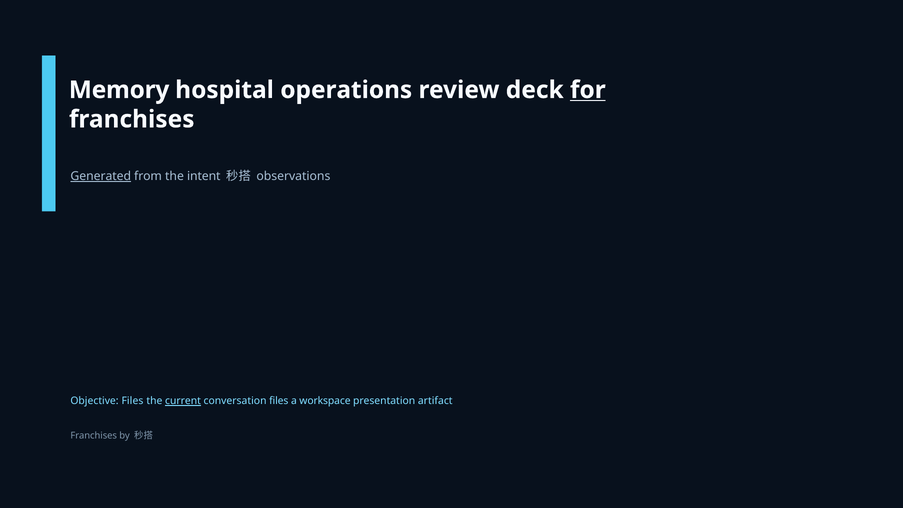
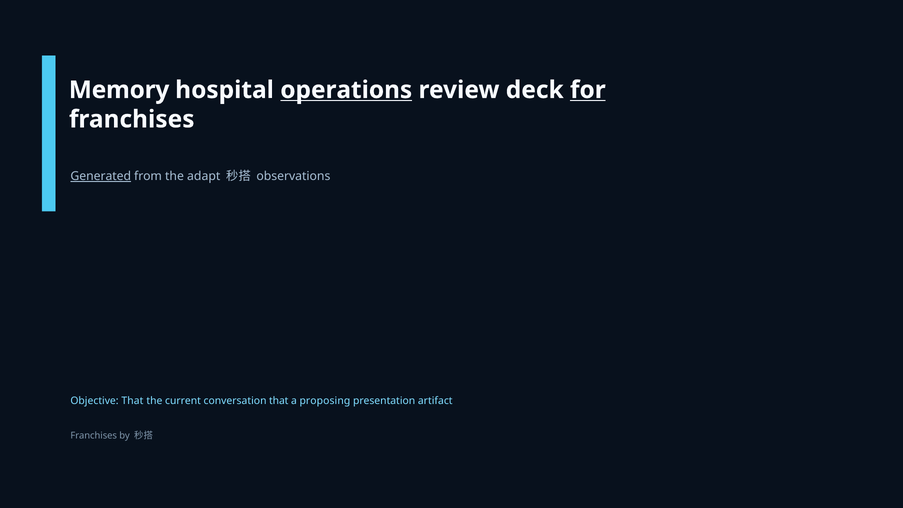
operations underline: none -> present
intent: intent -> adapt
Objective Files: Files -> That
current underline: present -> none
conversation files: files -> that
workspace: workspace -> proposing
